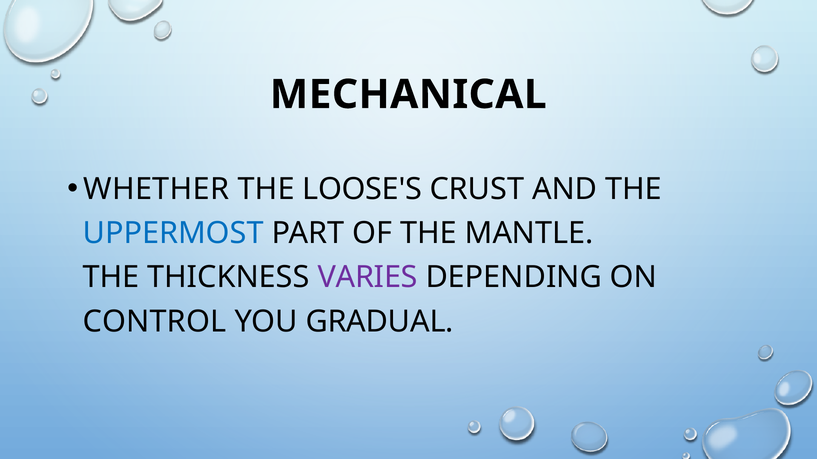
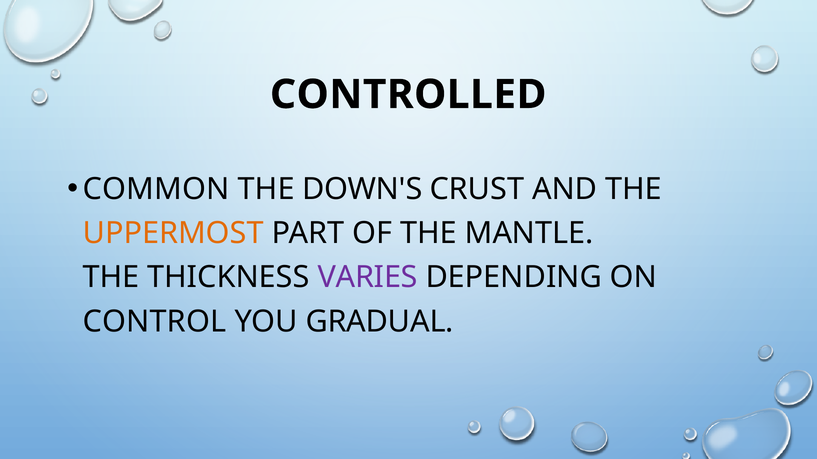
MECHANICAL: MECHANICAL -> CONTROLLED
WHETHER: WHETHER -> COMMON
LOOSE'S: LOOSE'S -> DOWN'S
UPPERMOST colour: blue -> orange
